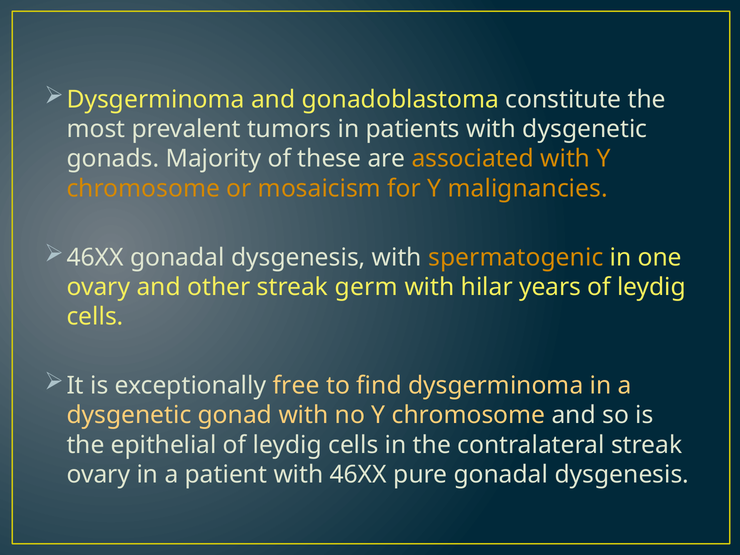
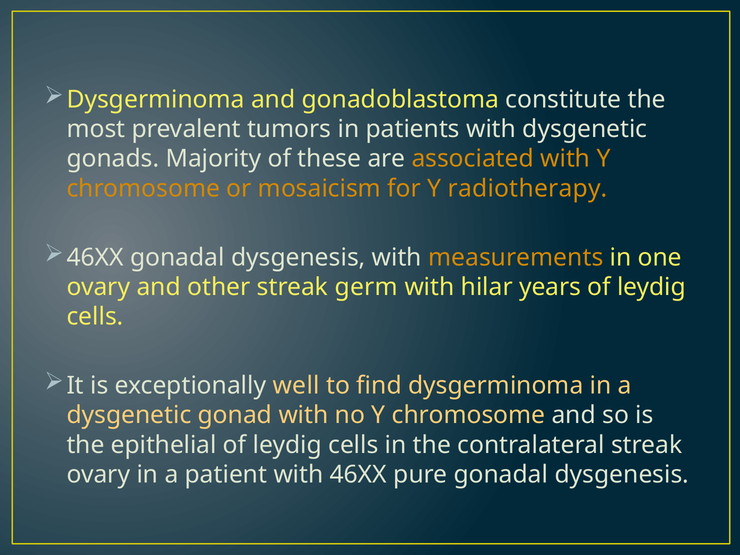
malignancies: malignancies -> radiotherapy
spermatogenic: spermatogenic -> measurements
free: free -> well
